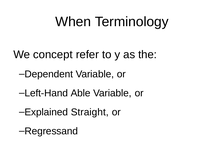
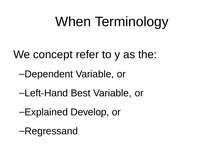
Able: Able -> Best
Straight: Straight -> Develop
